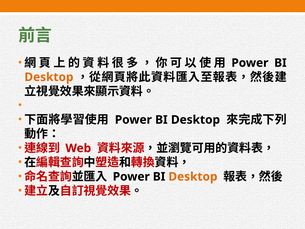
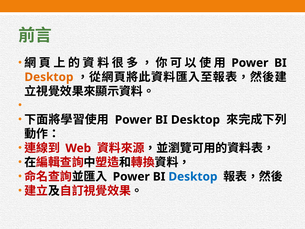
Desktop at (193, 176) colour: orange -> blue
